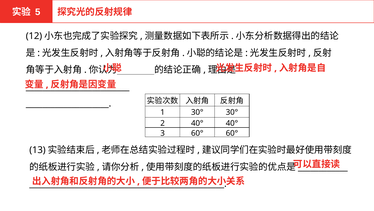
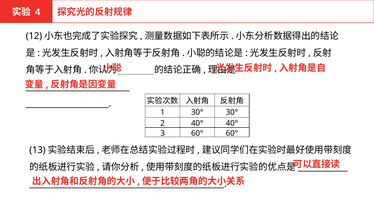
5: 5 -> 4
